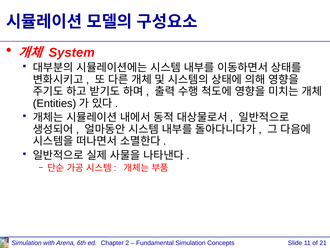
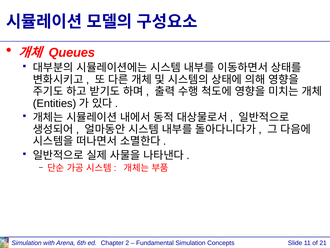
System: System -> Queues
